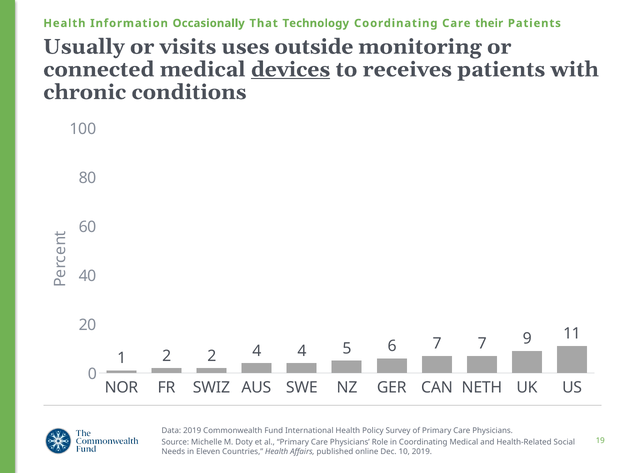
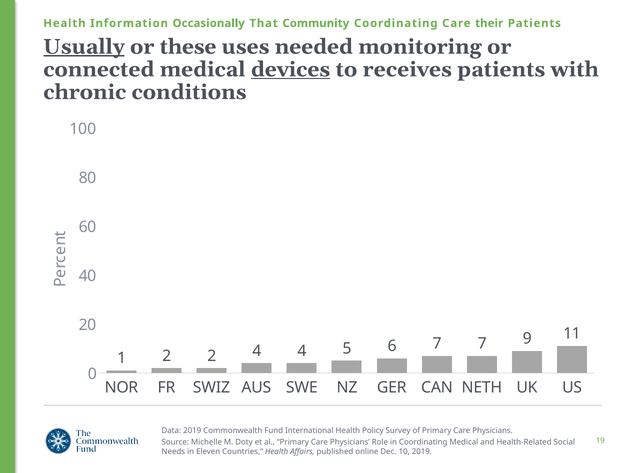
Technology: Technology -> Community
Usually underline: none -> present
visits: visits -> these
outside: outside -> needed
